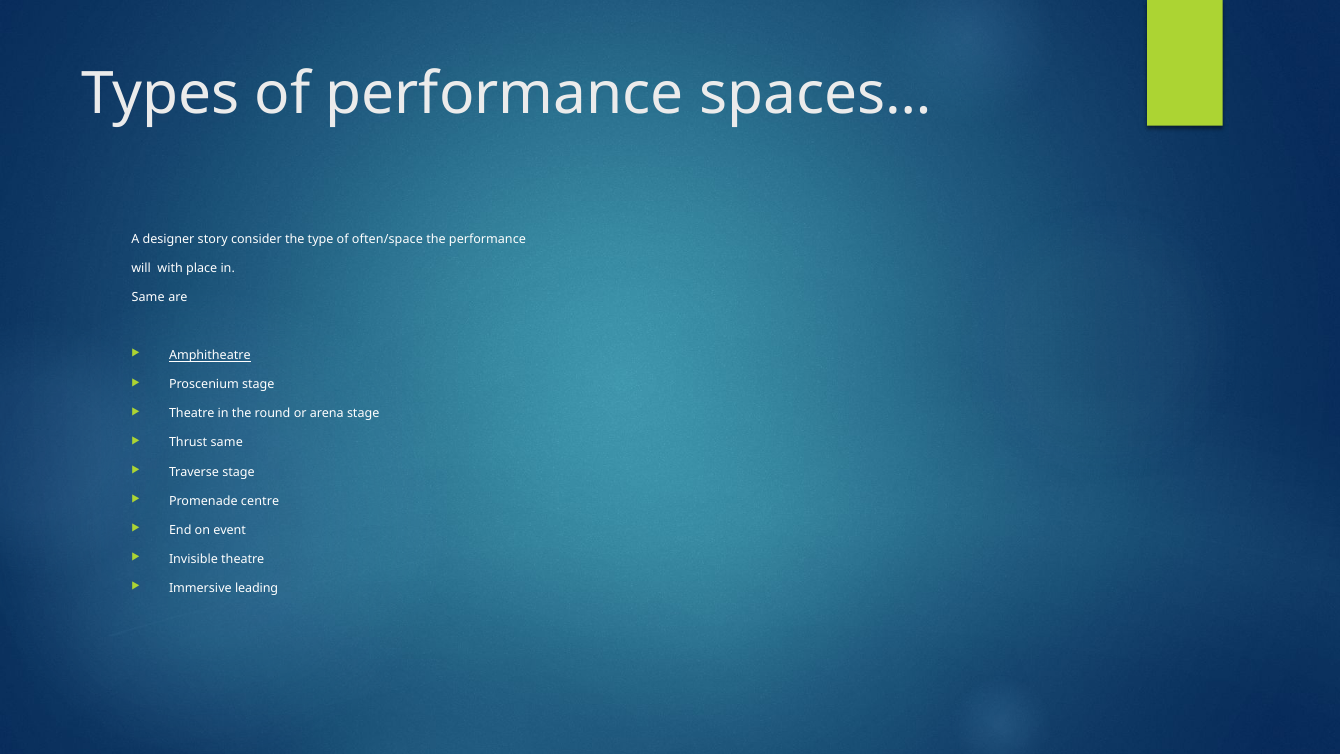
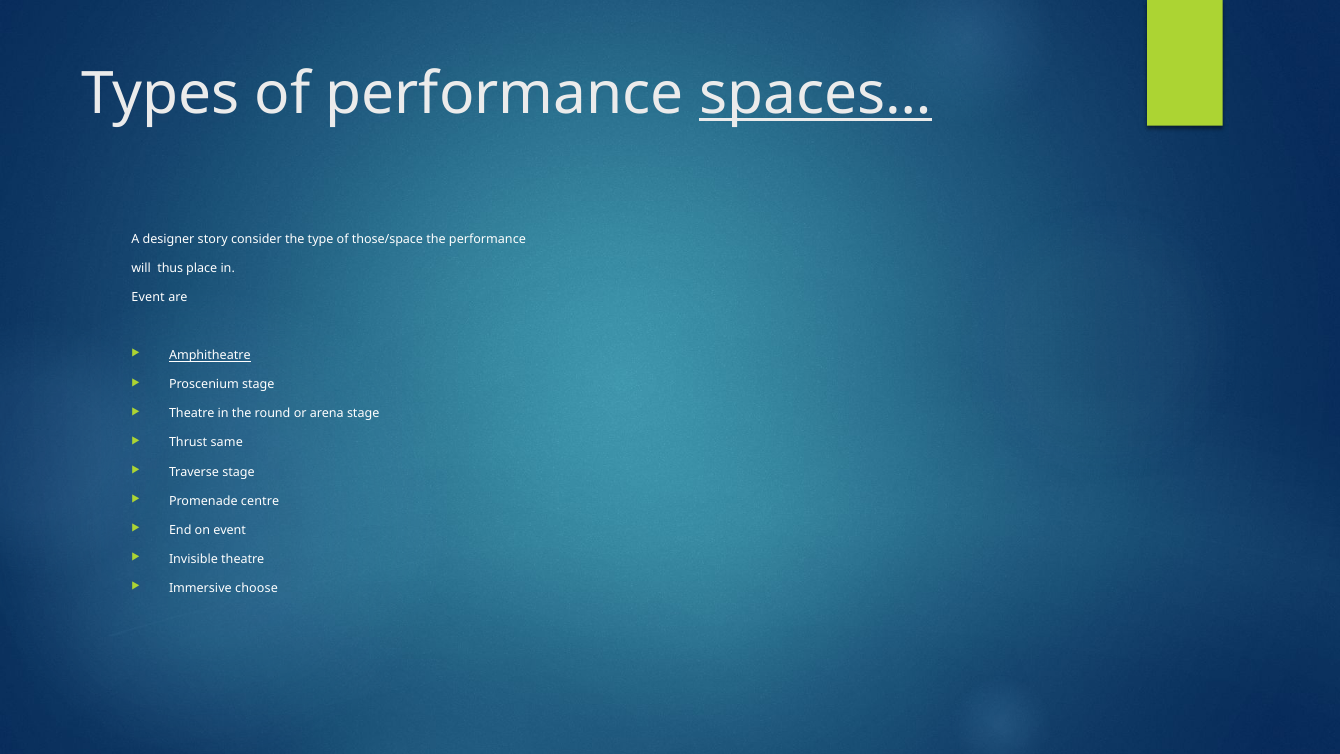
spaces… underline: none -> present
often/space: often/space -> those/space
with: with -> thus
Same at (148, 297): Same -> Event
leading: leading -> choose
